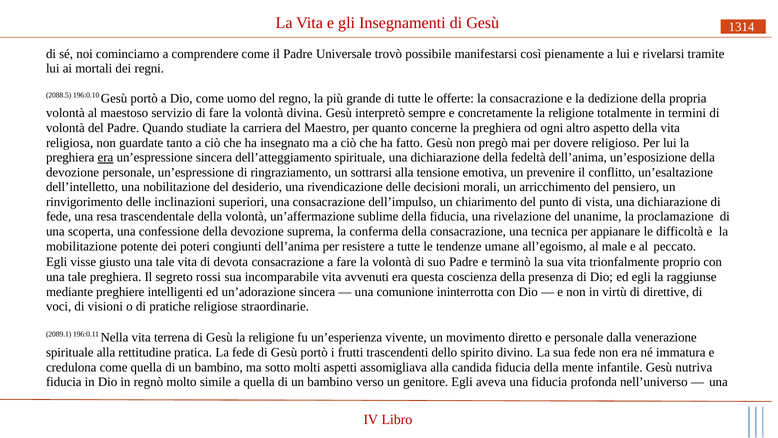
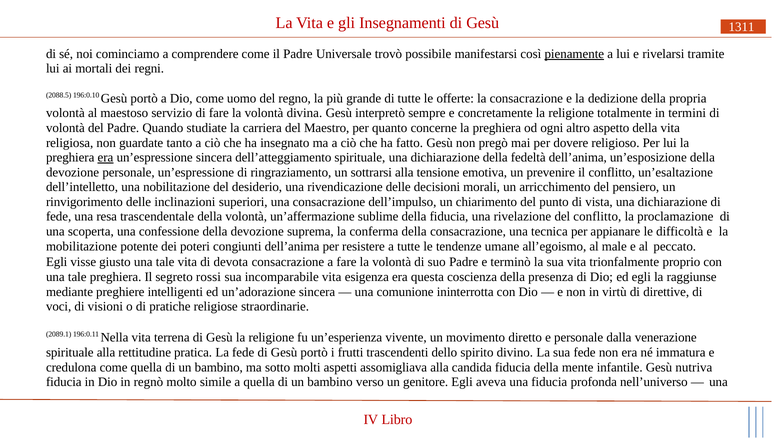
1314: 1314 -> 1311
pienamente underline: none -> present
del unanime: unanime -> conflitto
avvenuti: avvenuti -> esigenza
